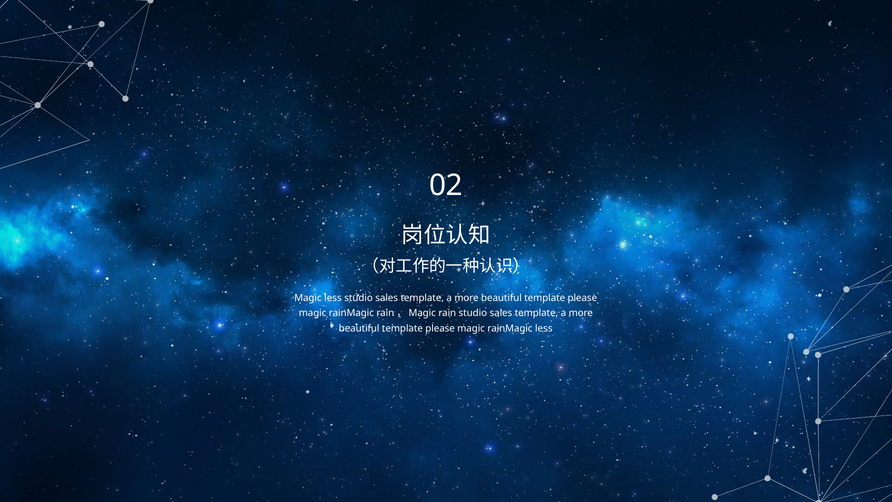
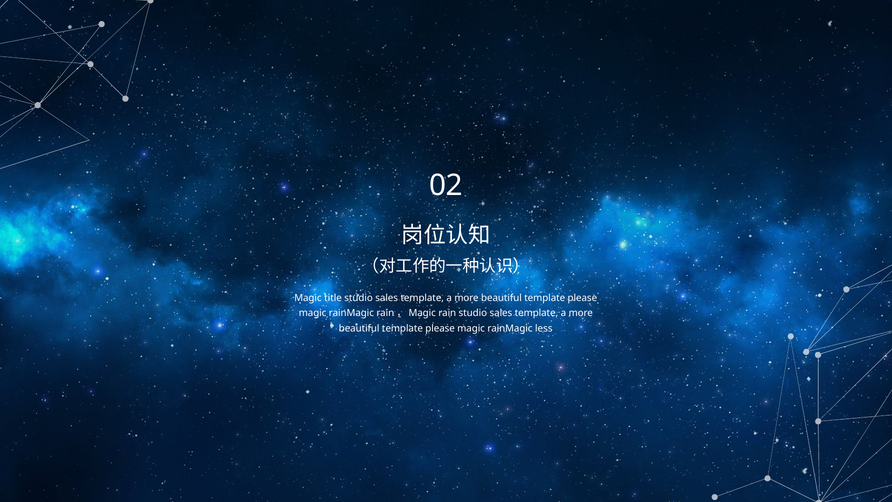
Magic less: less -> title
